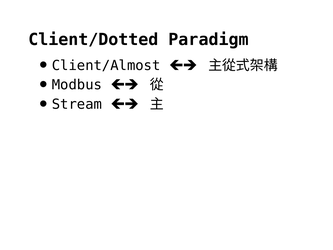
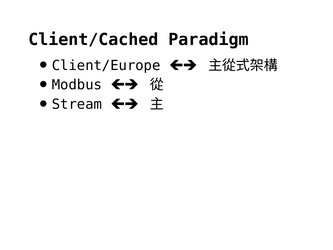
Client/Dotted: Client/Dotted -> Client/Cached
Client/Almost: Client/Almost -> Client/Europe
